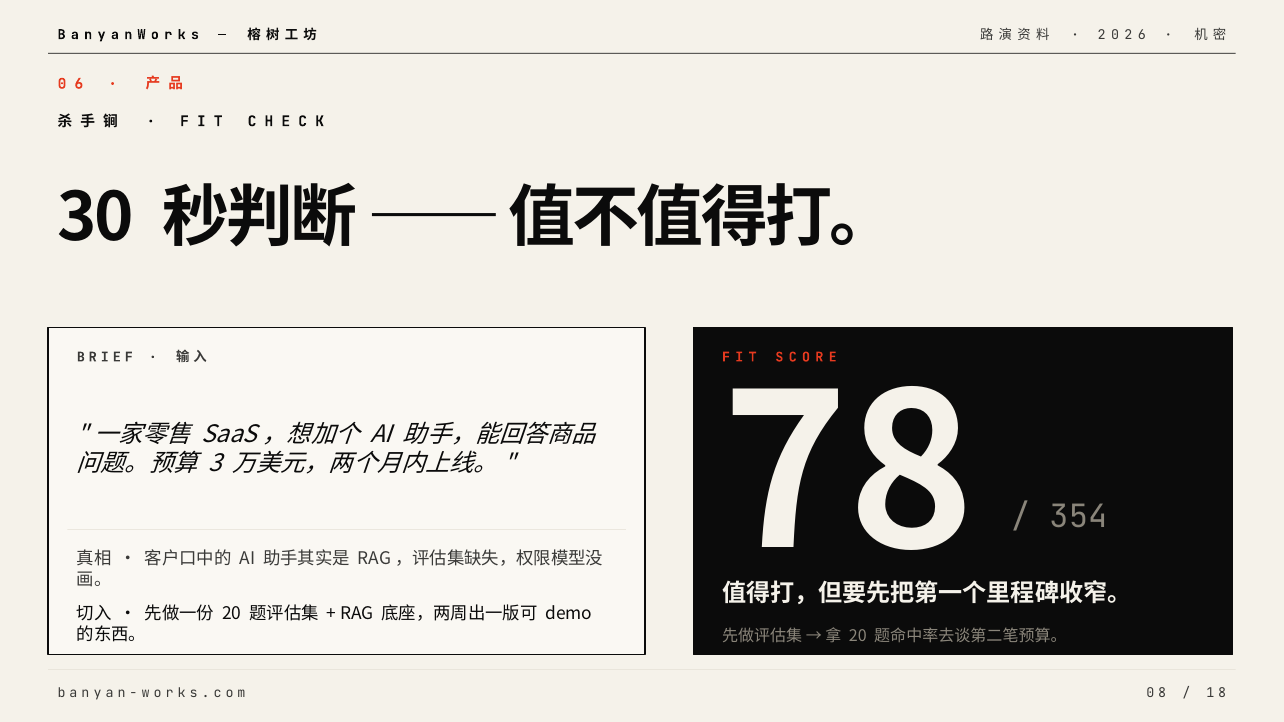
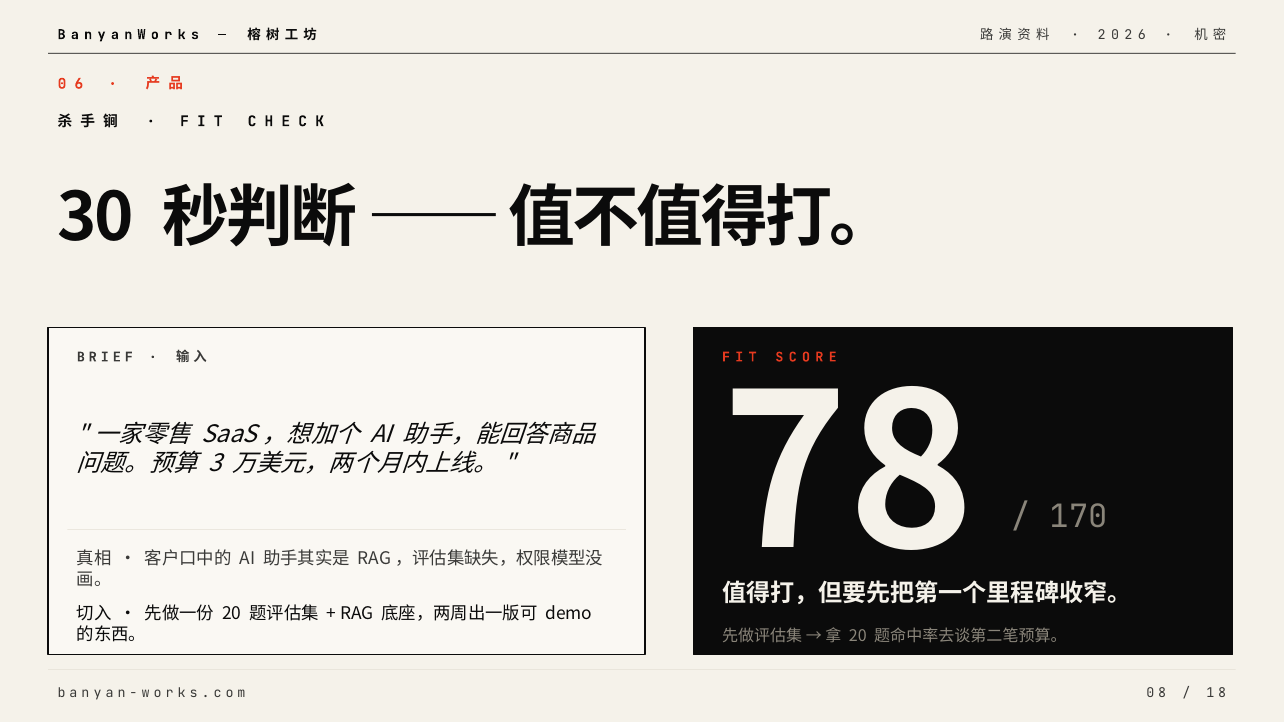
354: 354 -> 170
